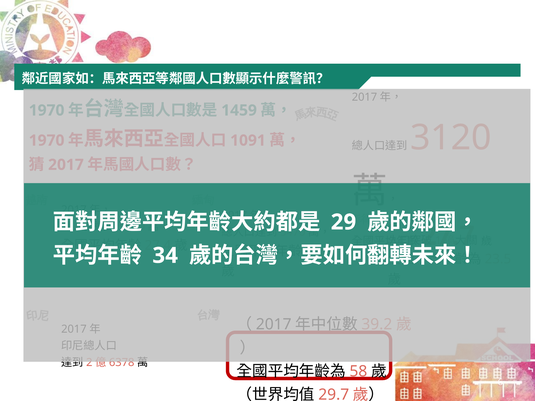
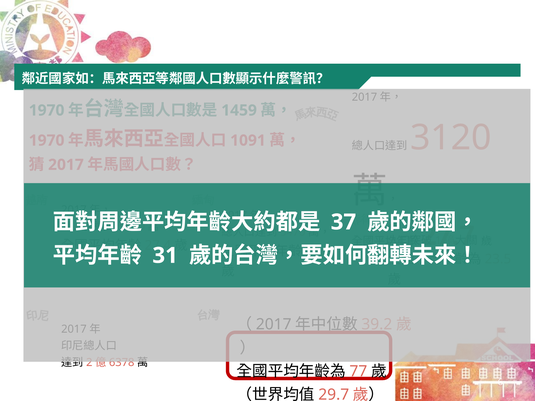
29: 29 -> 37
34: 34 -> 31
58: 58 -> 77
